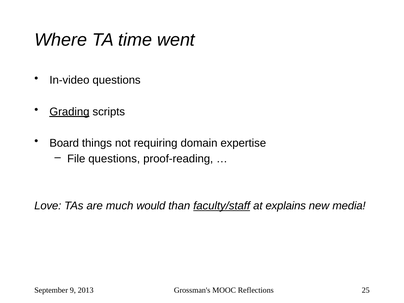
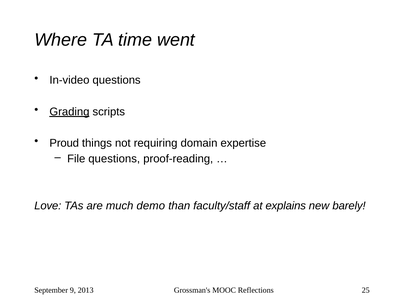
Board: Board -> Proud
would: would -> demo
faculty/staff underline: present -> none
media: media -> barely
